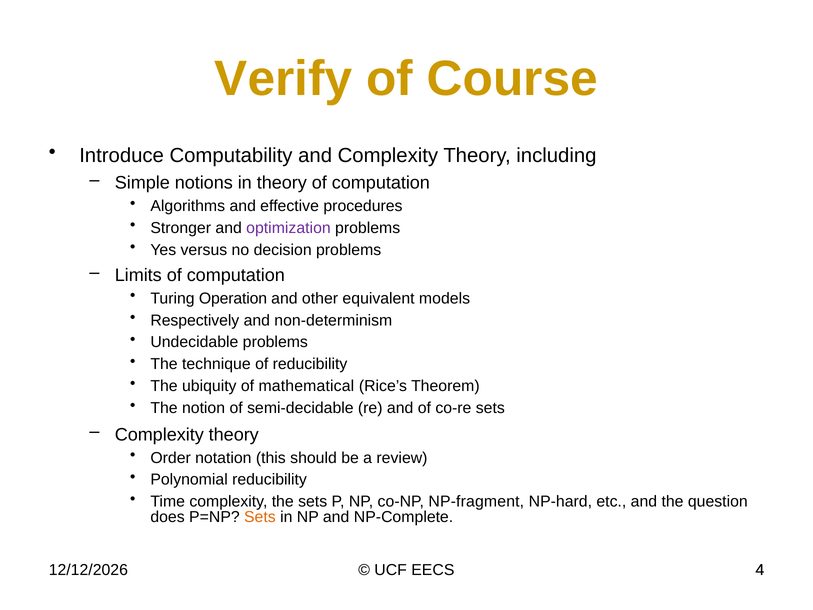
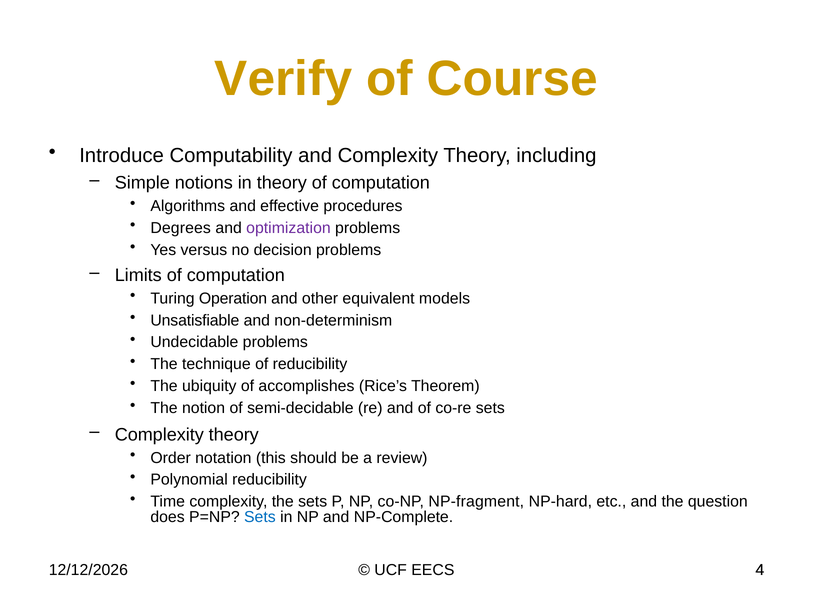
Stronger: Stronger -> Degrees
Respectively: Respectively -> Unsatisfiable
mathematical: mathematical -> accomplishes
Sets at (260, 517) colour: orange -> blue
